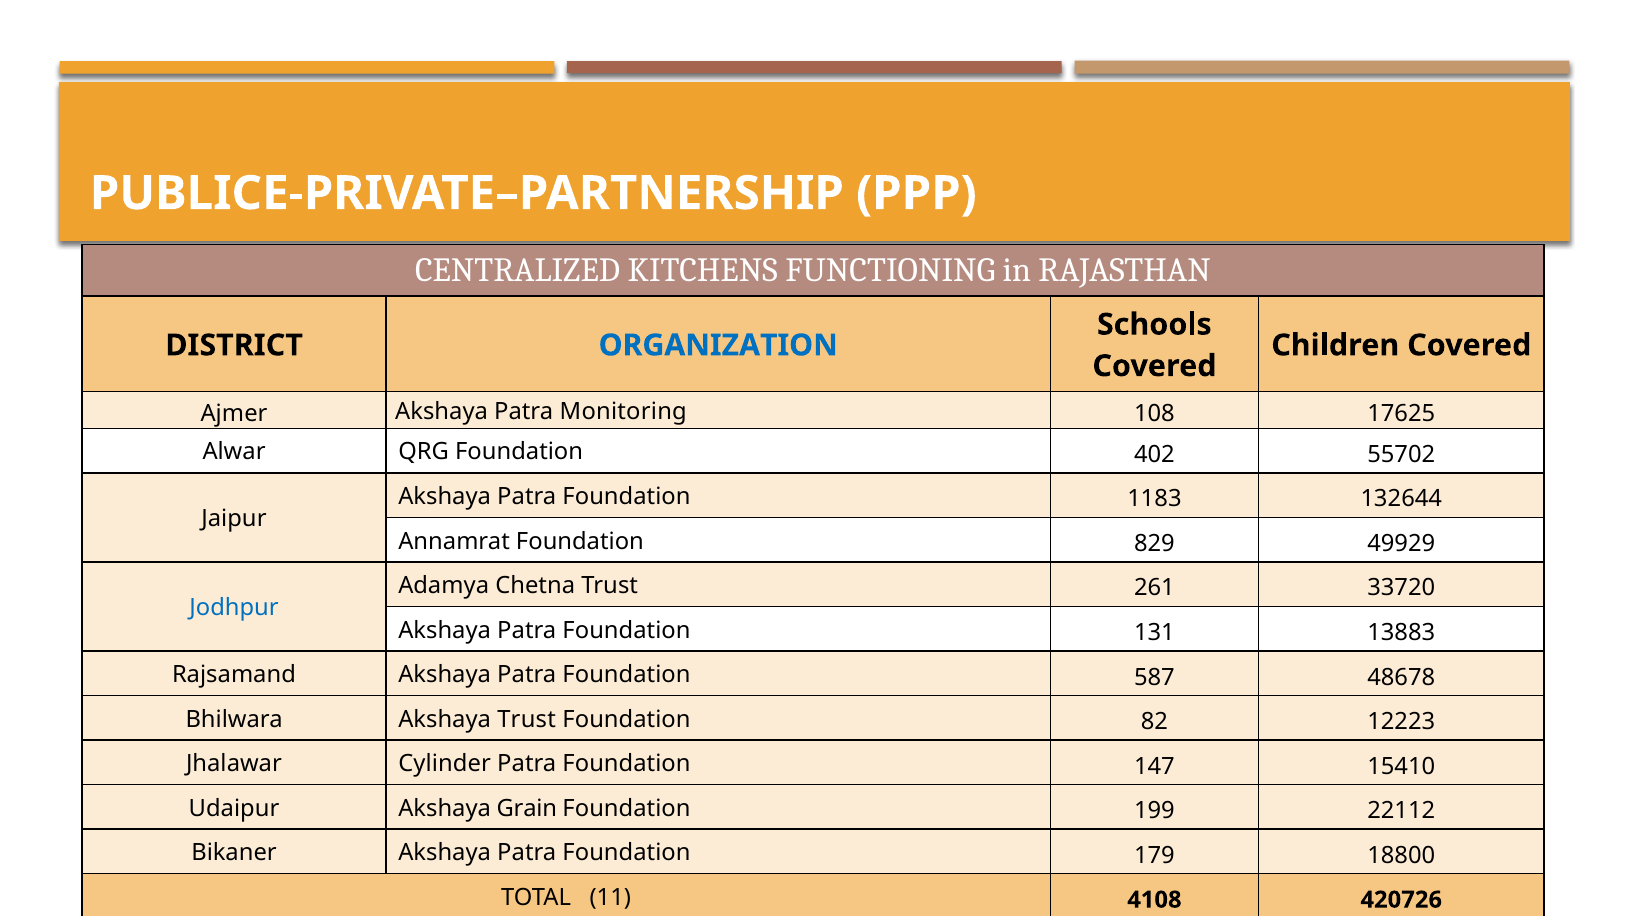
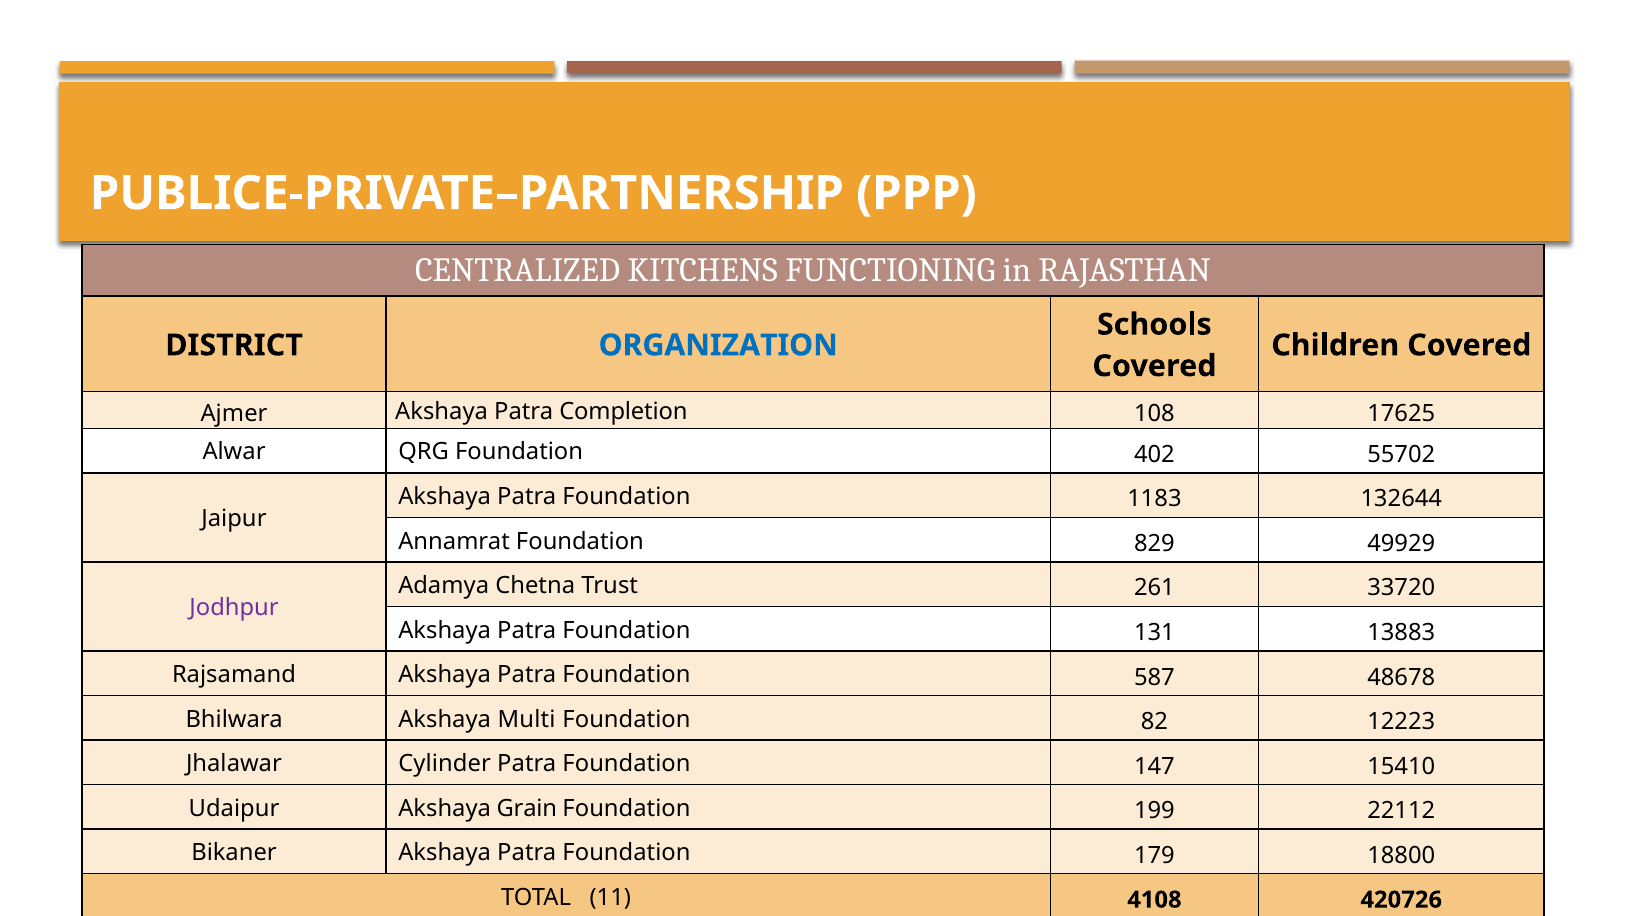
Monitoring: Monitoring -> Completion
Jodhpur colour: blue -> purple
Akshaya Trust: Trust -> Multi
